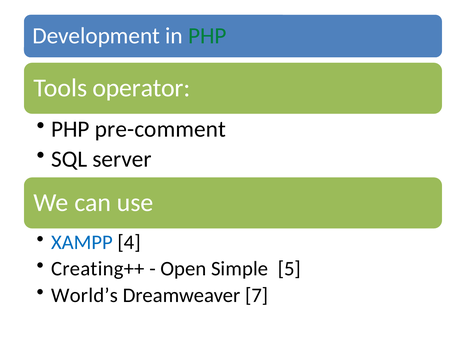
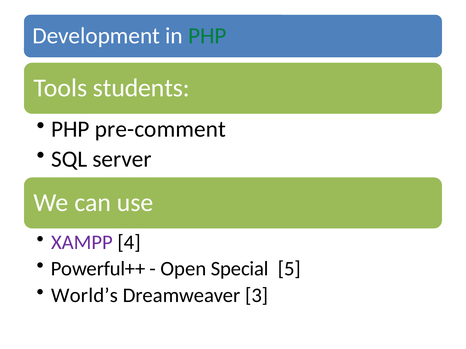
operator: operator -> students
XAMPP colour: blue -> purple
Creating++: Creating++ -> Powerful++
Simple: Simple -> Special
7: 7 -> 3
